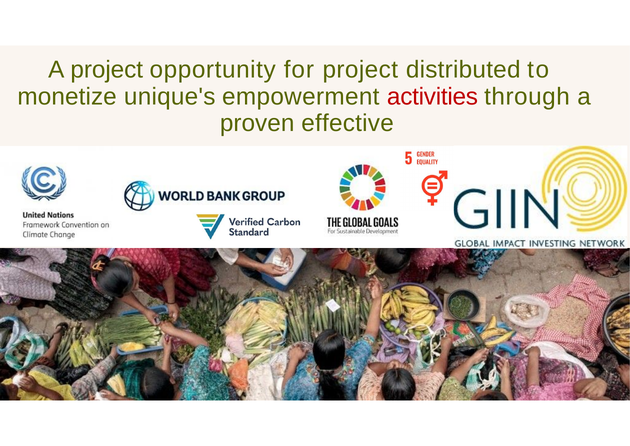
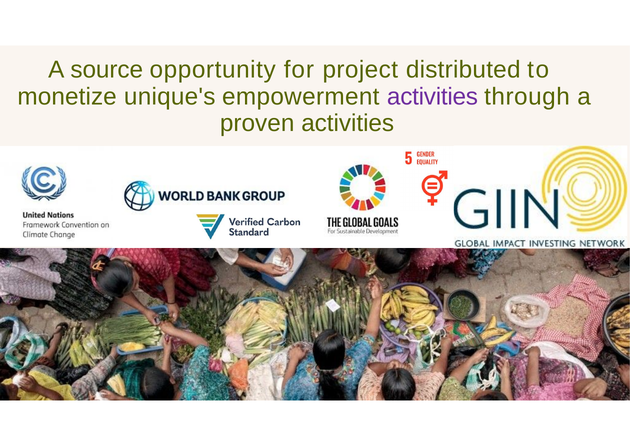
A project: project -> source
activities at (432, 97) colour: red -> purple
proven effective: effective -> activities
